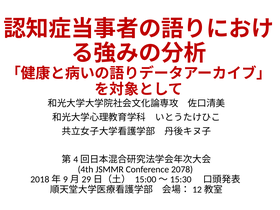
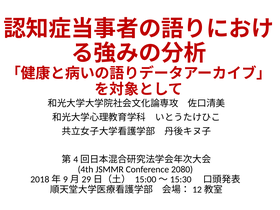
2078: 2078 -> 2080
